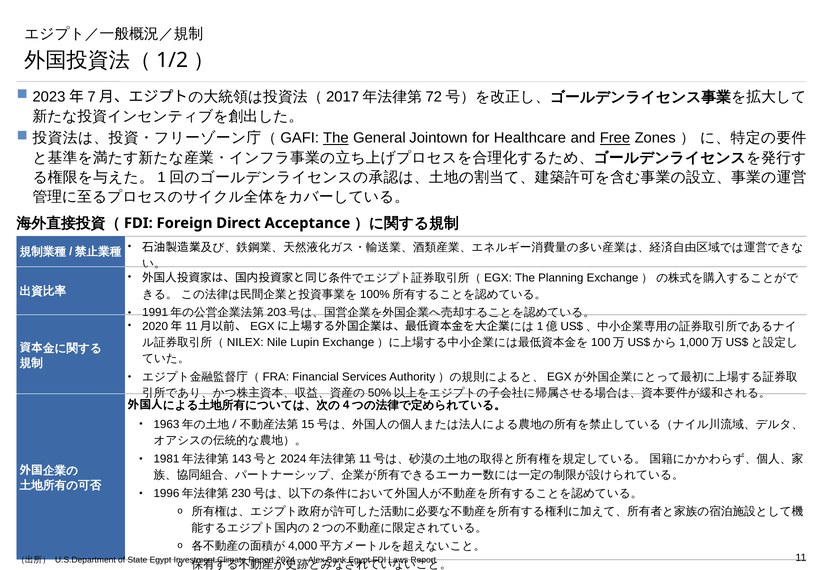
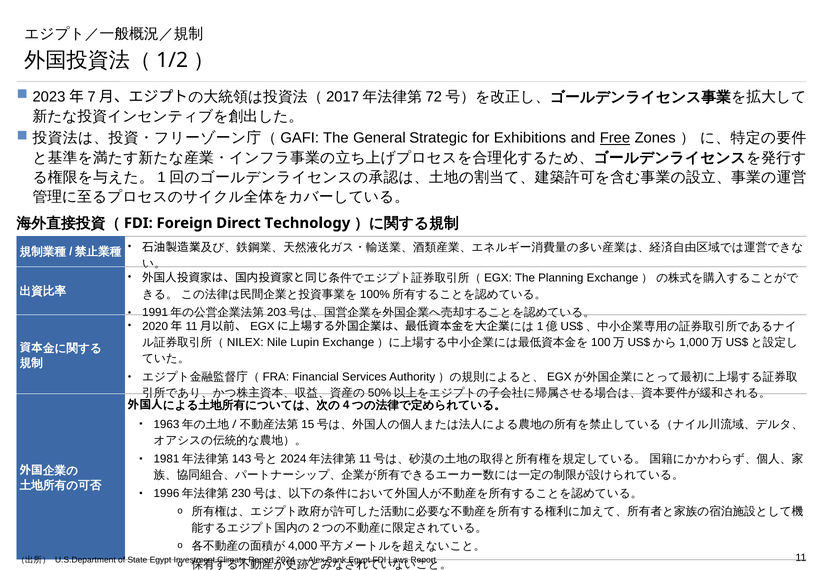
The at (336, 138) underline: present -> none
Jointown: Jointown -> Strategic
Healthcare: Healthcare -> Exhibitions
Acceptance: Acceptance -> Technology
